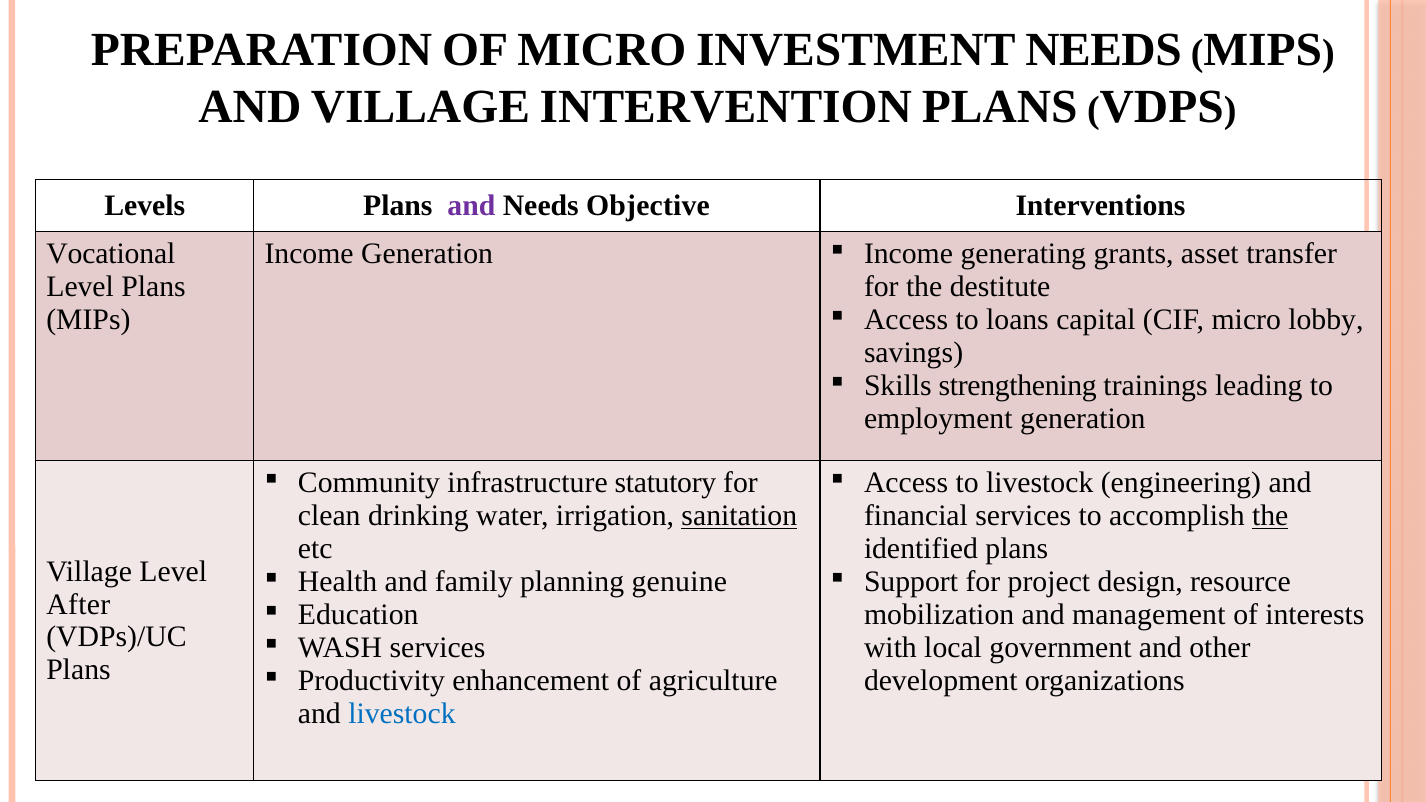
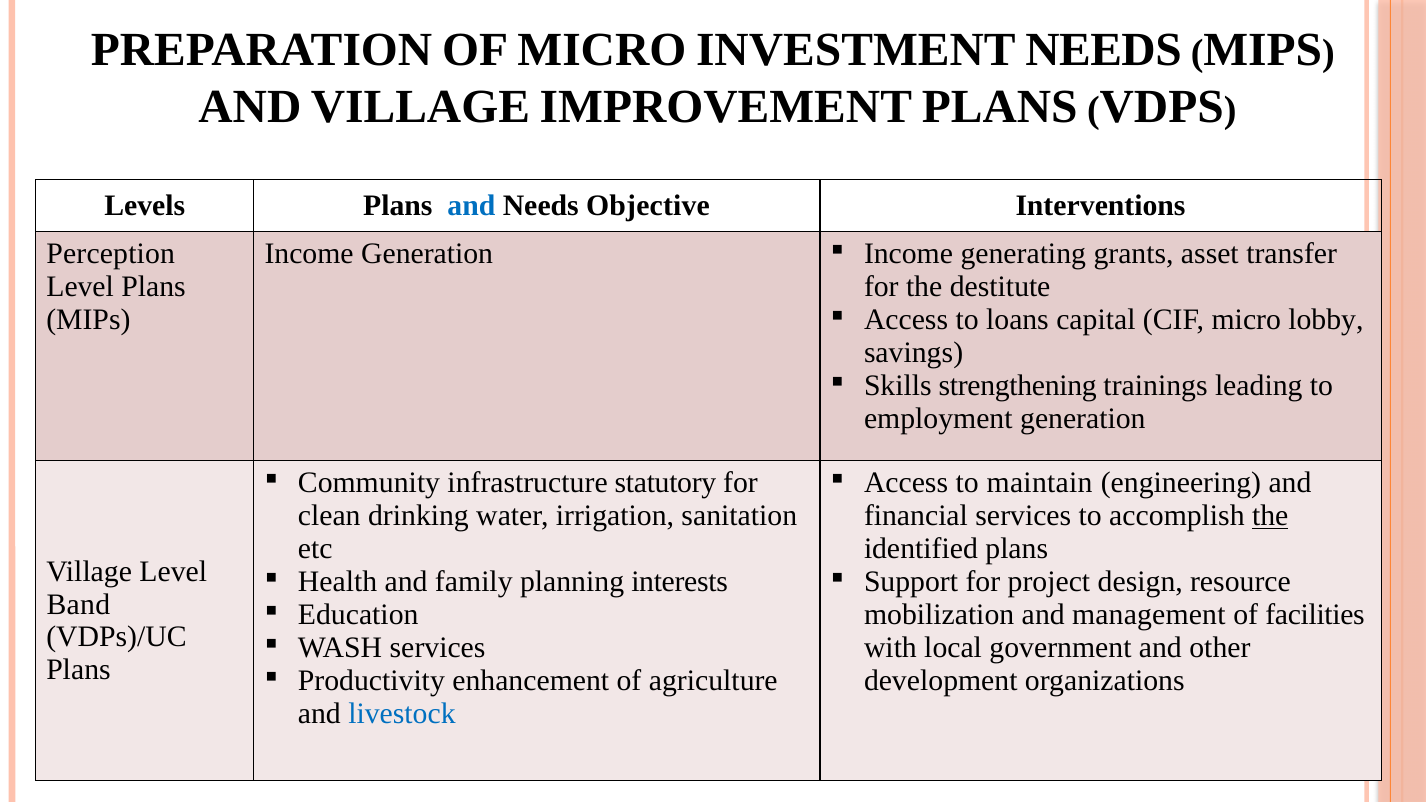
INTERVENTION: INTERVENTION -> IMPROVEMENT
and at (471, 206) colour: purple -> blue
Vocational: Vocational -> Perception
to livestock: livestock -> maintain
sanitation underline: present -> none
genuine: genuine -> interests
After: After -> Band
interests: interests -> facilities
